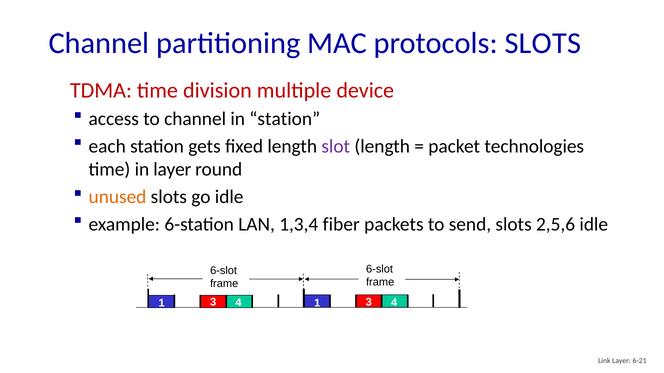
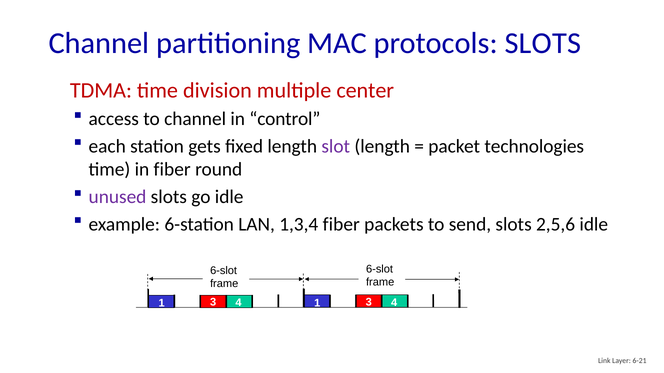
device: device -> center
in station: station -> control
in layer: layer -> fiber
unused colour: orange -> purple
